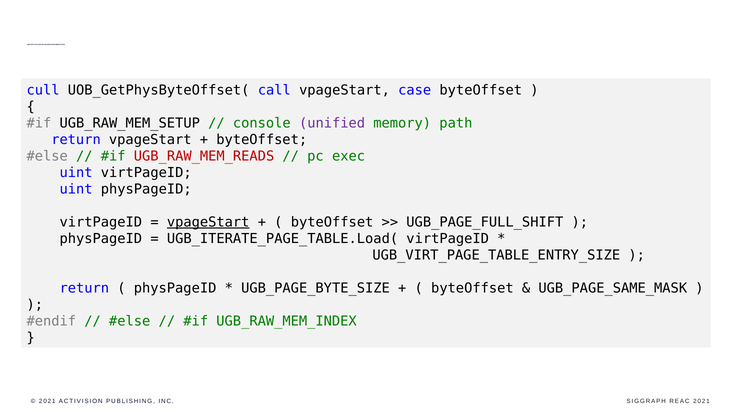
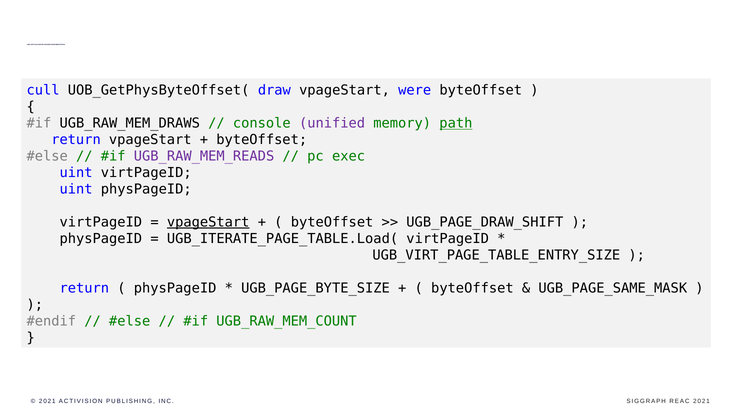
call: call -> draw
case: case -> were
UGB_RAW_MEM_SETUP: UGB_RAW_MEM_SETUP -> UGB_RAW_MEM_DRAWS
path underline: none -> present
UGB_RAW_MEM_READS colour: red -> purple
UGB_PAGE_FULL_SHIFT: UGB_PAGE_FULL_SHIFT -> UGB_PAGE_DRAW_SHIFT
UGB_RAW_MEM_INDEX: UGB_RAW_MEM_INDEX -> UGB_RAW_MEM_COUNT
